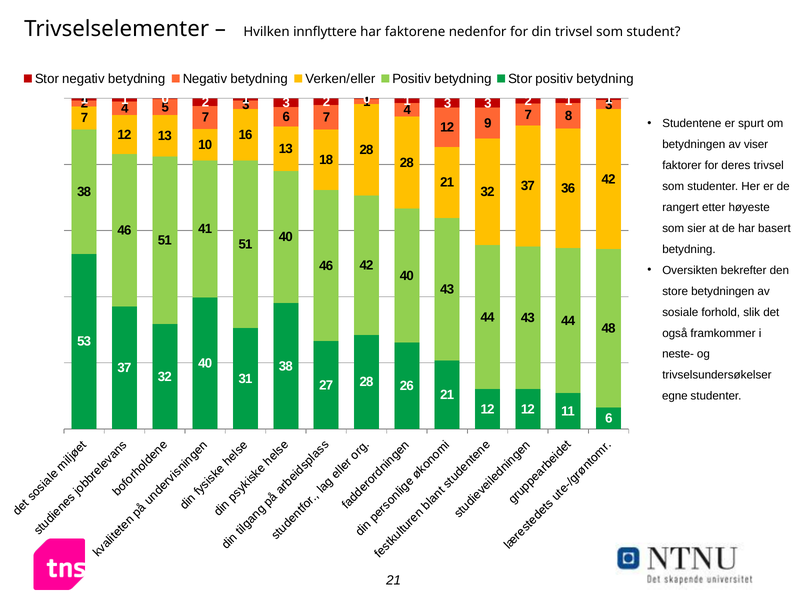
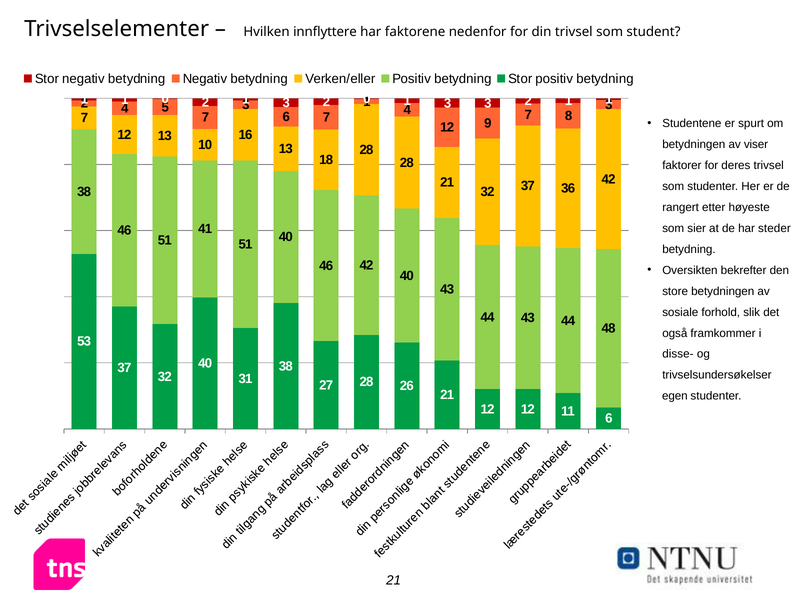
basert: basert -> steder
neste-: neste- -> disse-
egne: egne -> egen
